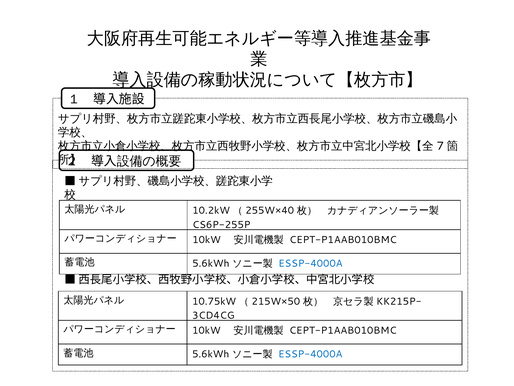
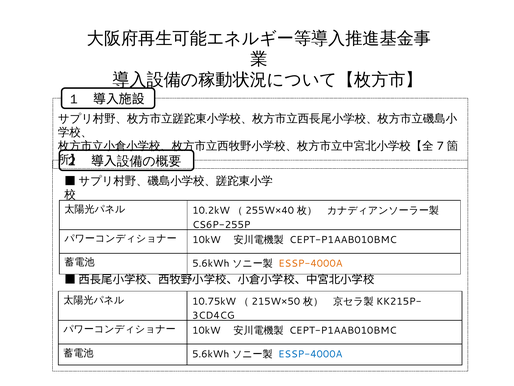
ESSP-4000A at (310, 263) colour: blue -> orange
